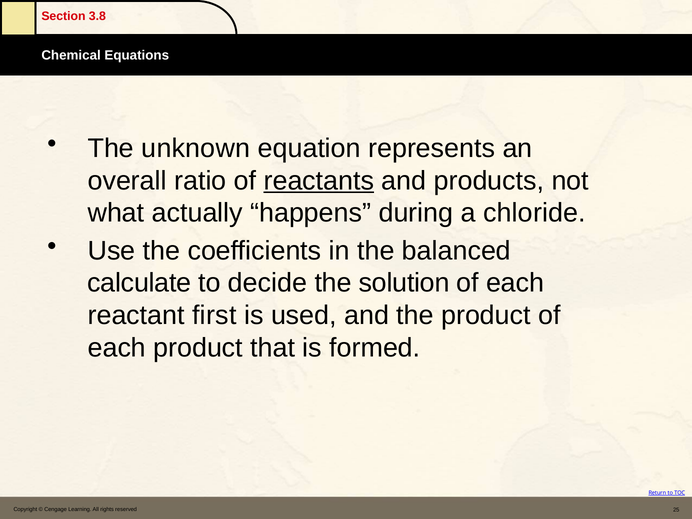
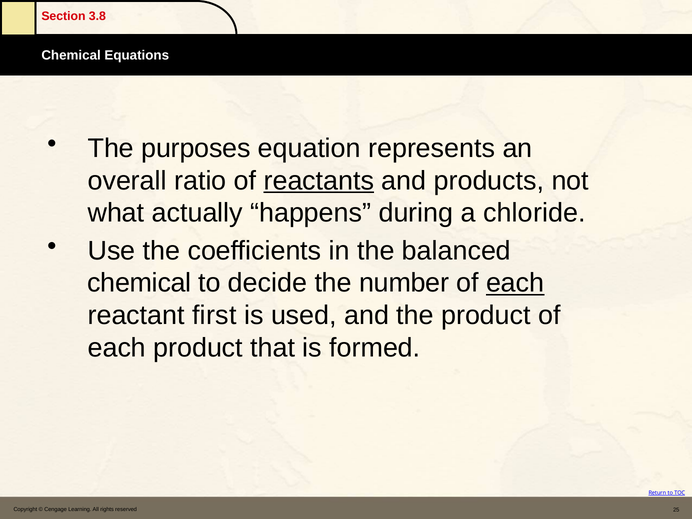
unknown: unknown -> purposes
calculate at (139, 283): calculate -> chemical
solution: solution -> number
each at (515, 283) underline: none -> present
